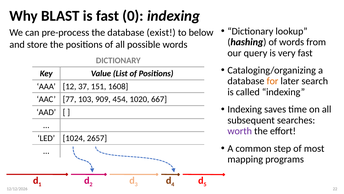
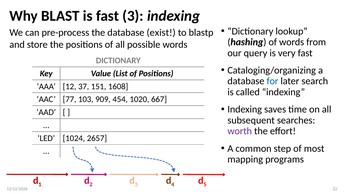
fast 0: 0 -> 3
below: below -> blastp
for colour: orange -> blue
